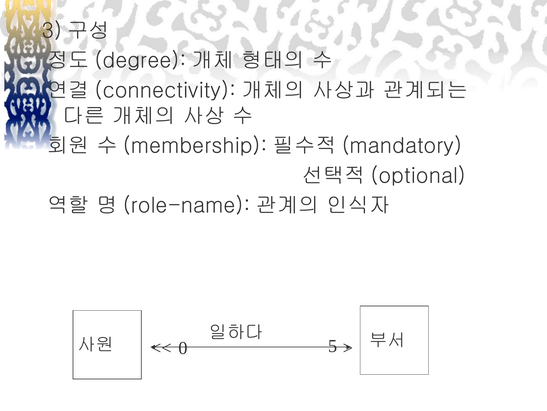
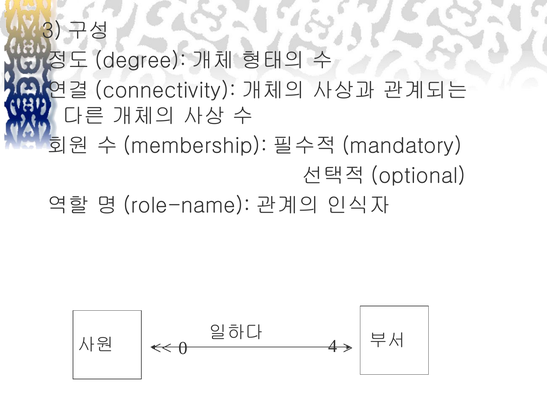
5: 5 -> 4
